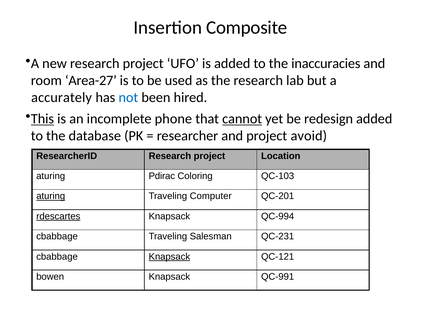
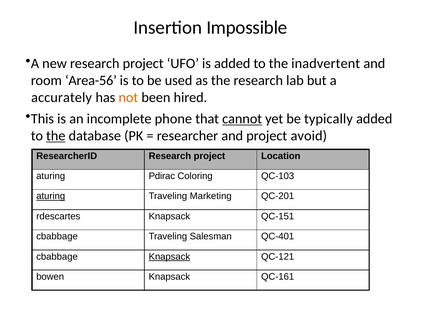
Composite: Composite -> Impossible
inaccuracies: inaccuracies -> inadvertent
Area-27: Area-27 -> Area-56
not colour: blue -> orange
This underline: present -> none
redesign: redesign -> typically
the at (56, 136) underline: none -> present
Computer: Computer -> Marketing
rdescartes underline: present -> none
QC-994: QC-994 -> QC-151
QC-231: QC-231 -> QC-401
QC-991: QC-991 -> QC-161
